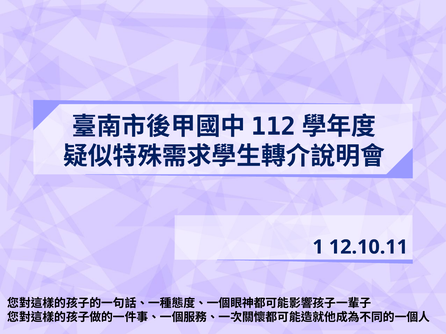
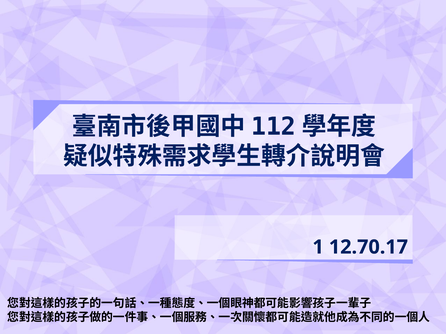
12.10.11: 12.10.11 -> 12.70.17
